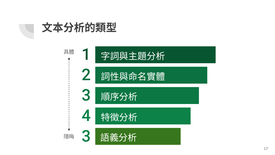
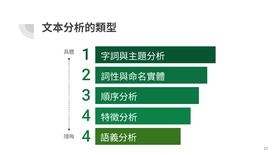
3 at (86, 136): 3 -> 4
